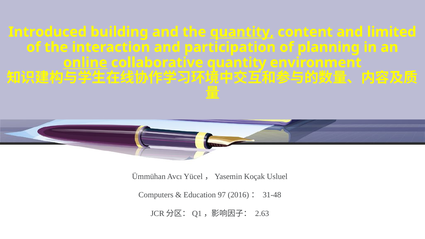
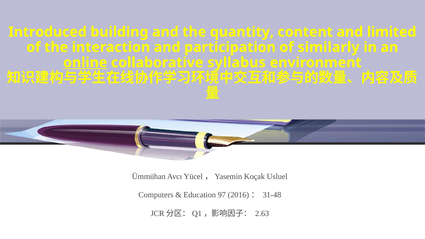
quantity at (242, 32) underline: present -> none
planning: planning -> similarly
collaborative quantity: quantity -> syllabus
